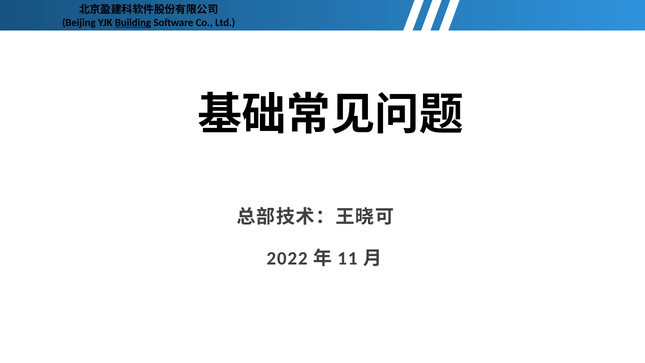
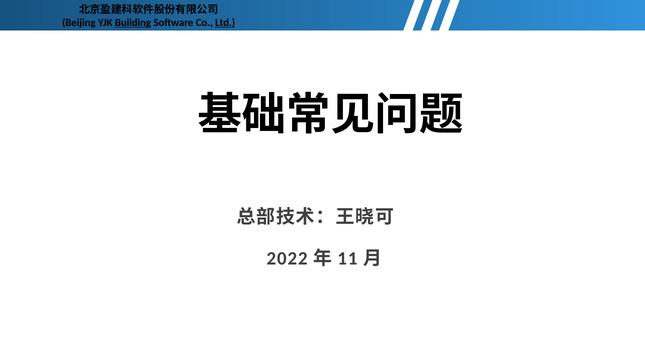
Ltd underline: none -> present
